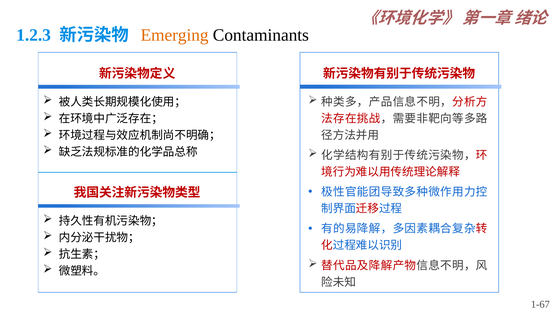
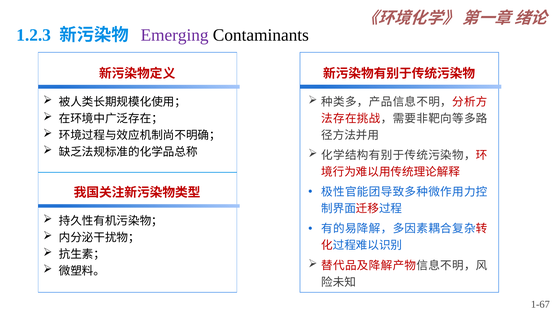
Emerging colour: orange -> purple
